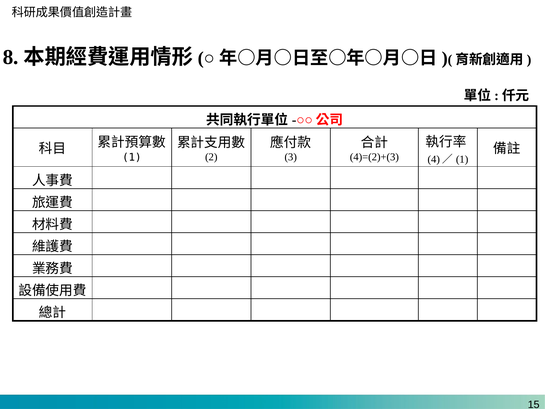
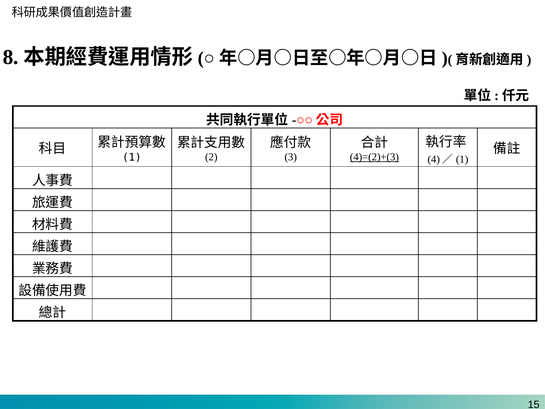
4)=(2)+(3 underline: none -> present
